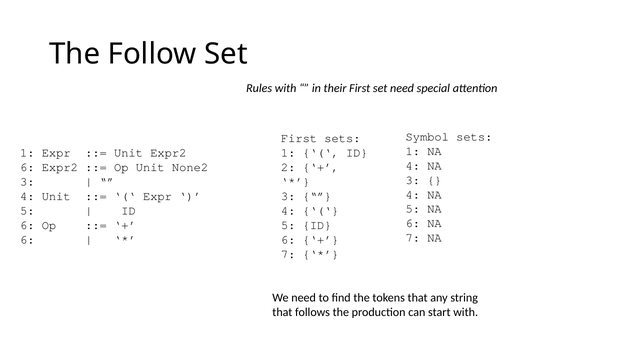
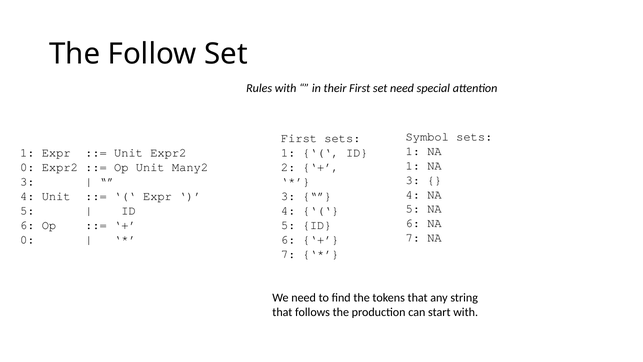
4 at (413, 165): 4 -> 1
6 at (27, 167): 6 -> 0
None2: None2 -> Many2
6 at (27, 240): 6 -> 0
